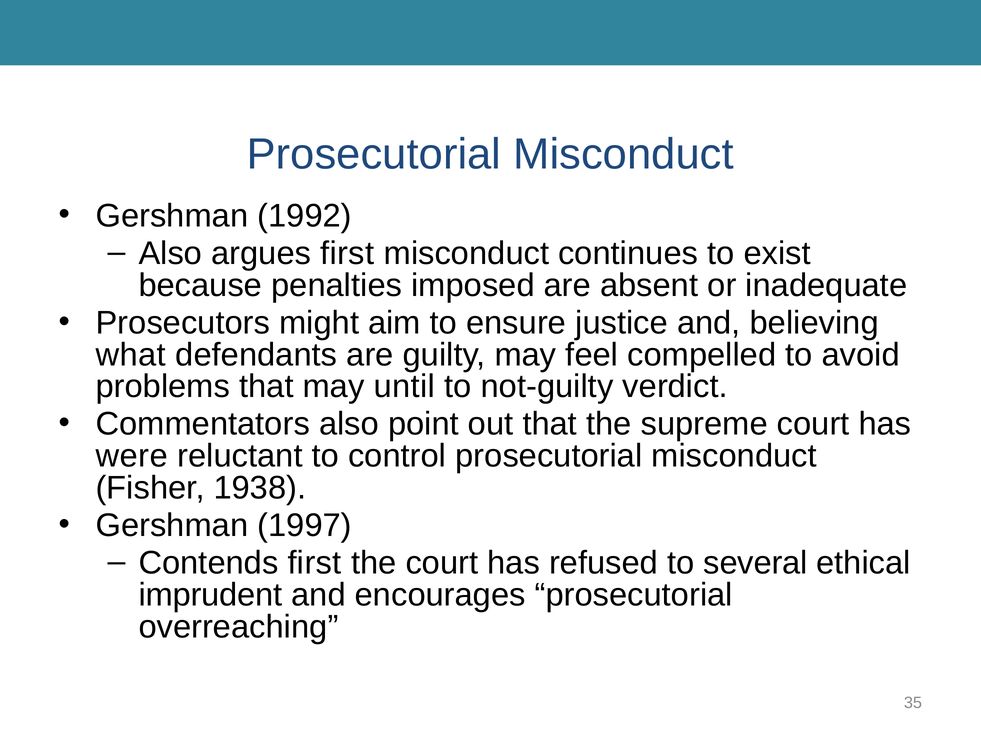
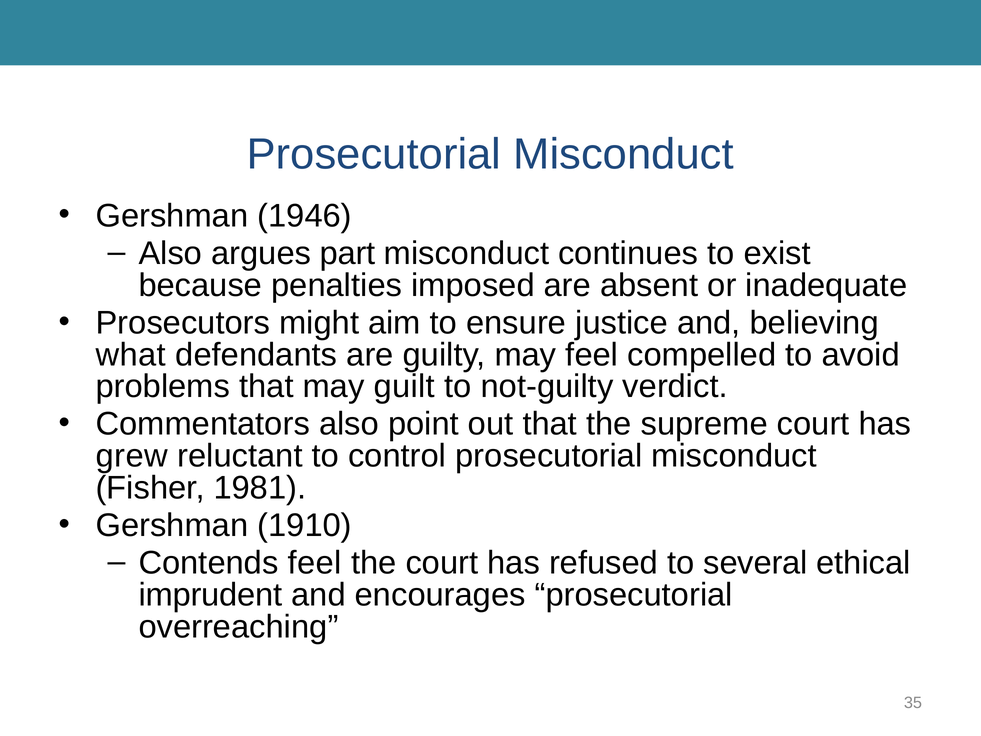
1992: 1992 -> 1946
argues first: first -> part
until: until -> guilt
were: were -> grew
1938: 1938 -> 1981
1997: 1997 -> 1910
Contends first: first -> feel
